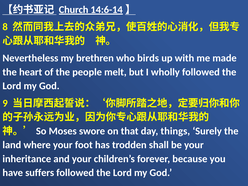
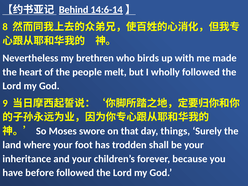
Church: Church -> Behind
suffers: suffers -> before
